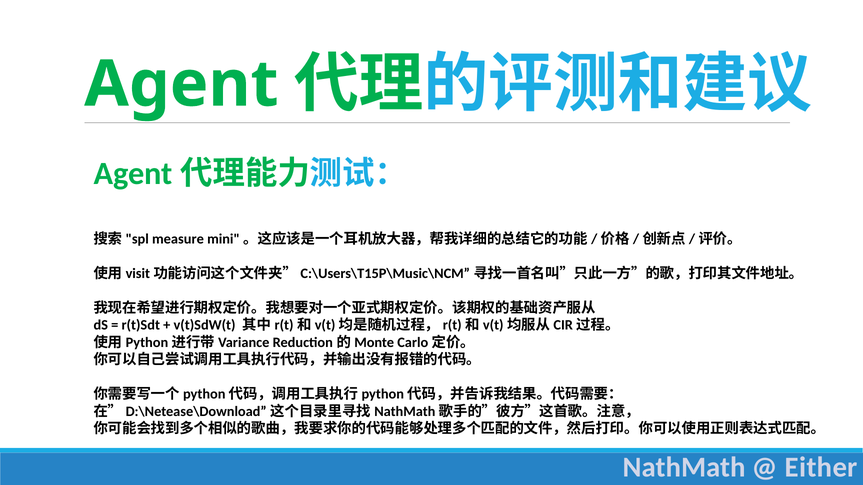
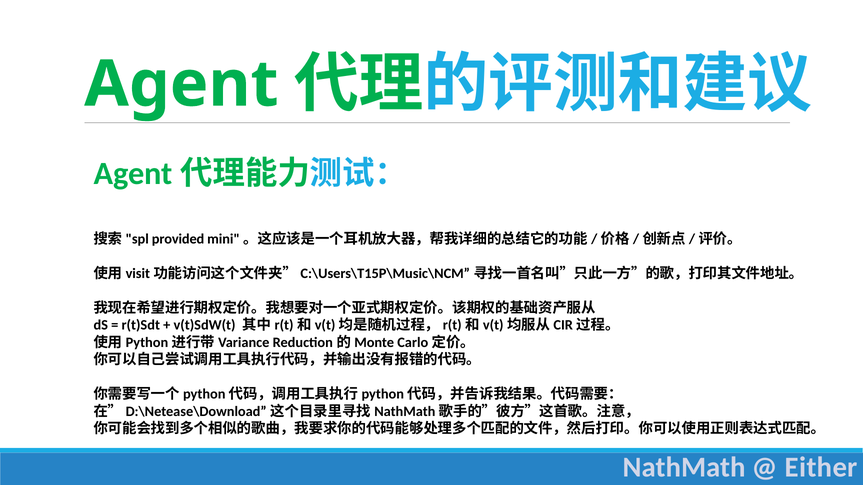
measure: measure -> provided
